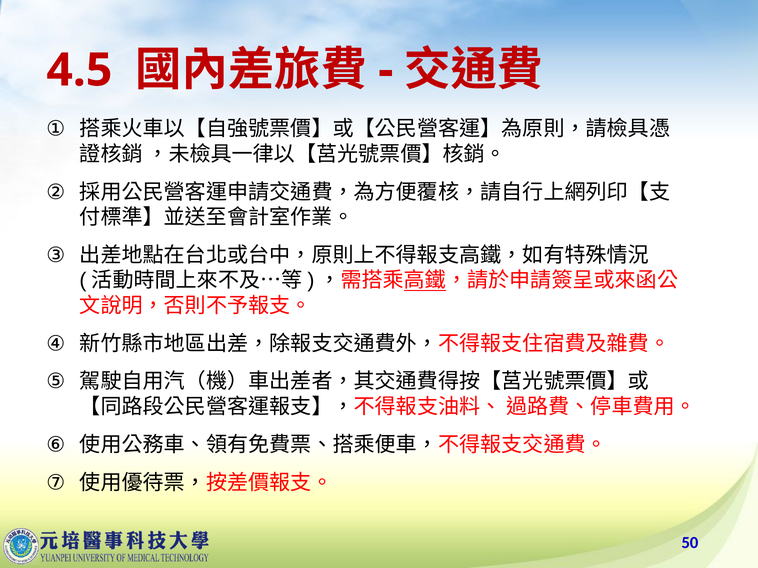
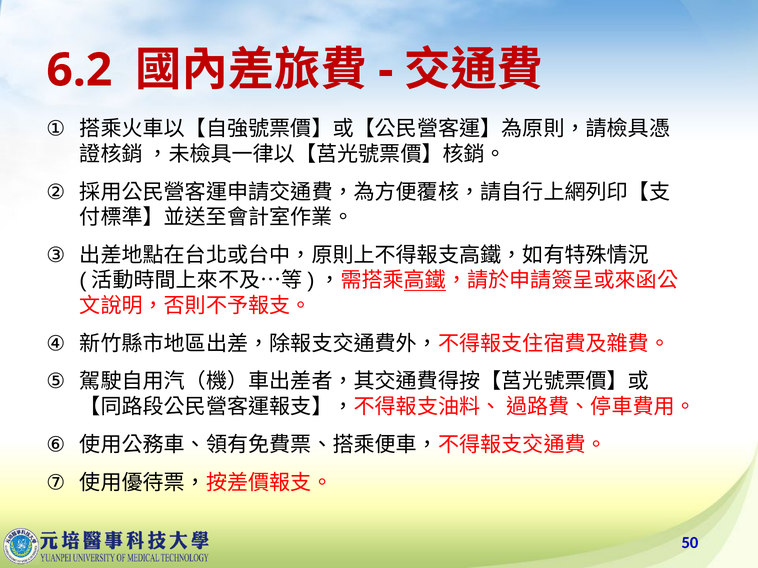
4.5: 4.5 -> 6.2
